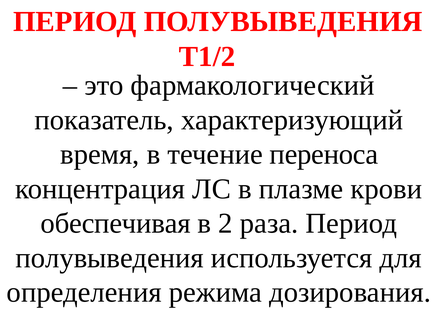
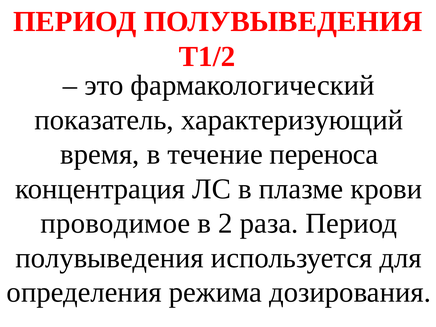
обеспечивая: обеспечивая -> проводимое
